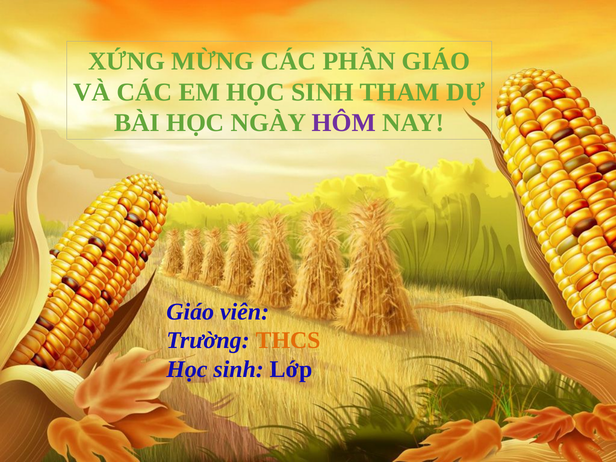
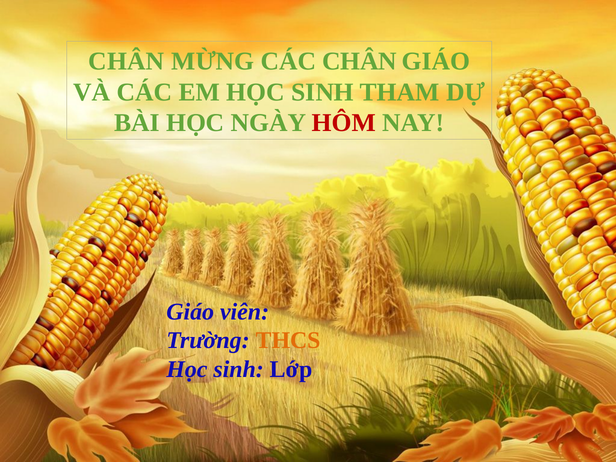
XỨNG at (127, 61): XỨNG -> CHÂN
CÁC PHẦN: PHẦN -> CHÂN
HÔM colour: purple -> red
